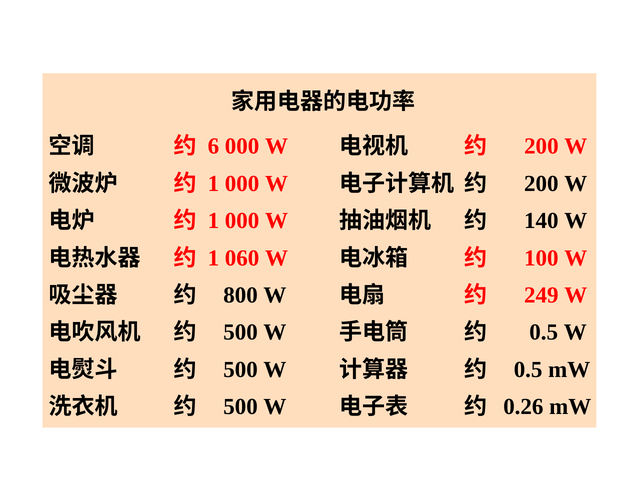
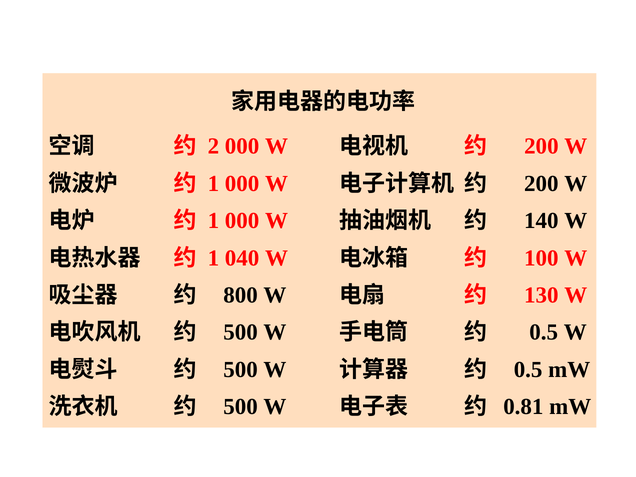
6: 6 -> 2
060: 060 -> 040
249: 249 -> 130
0.26: 0.26 -> 0.81
